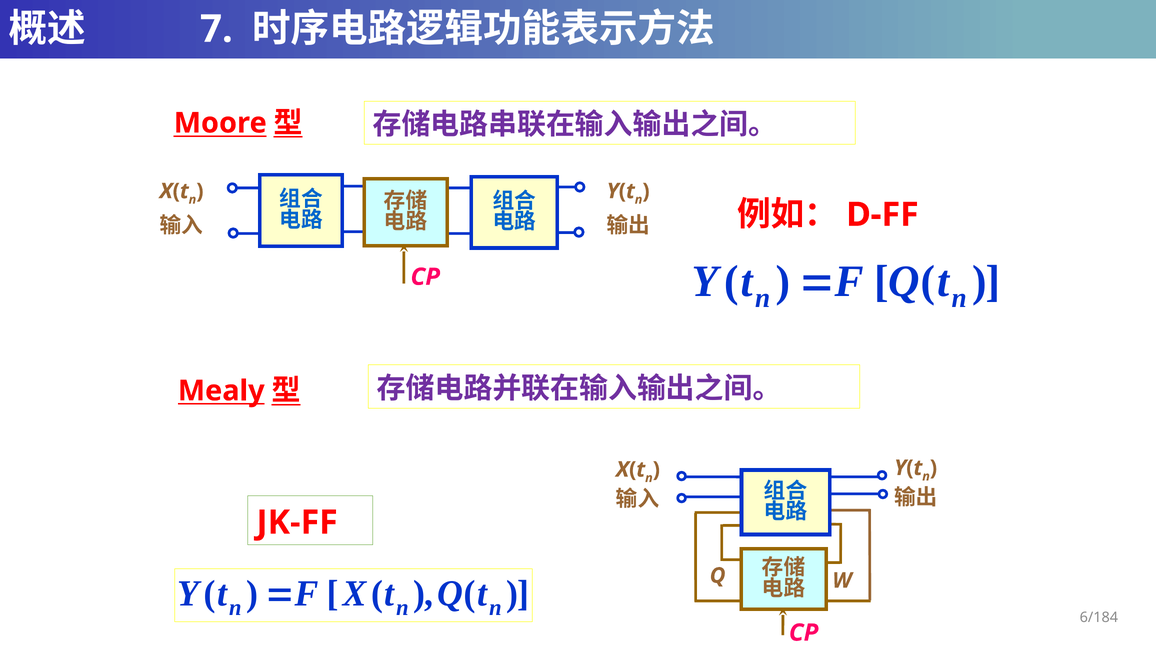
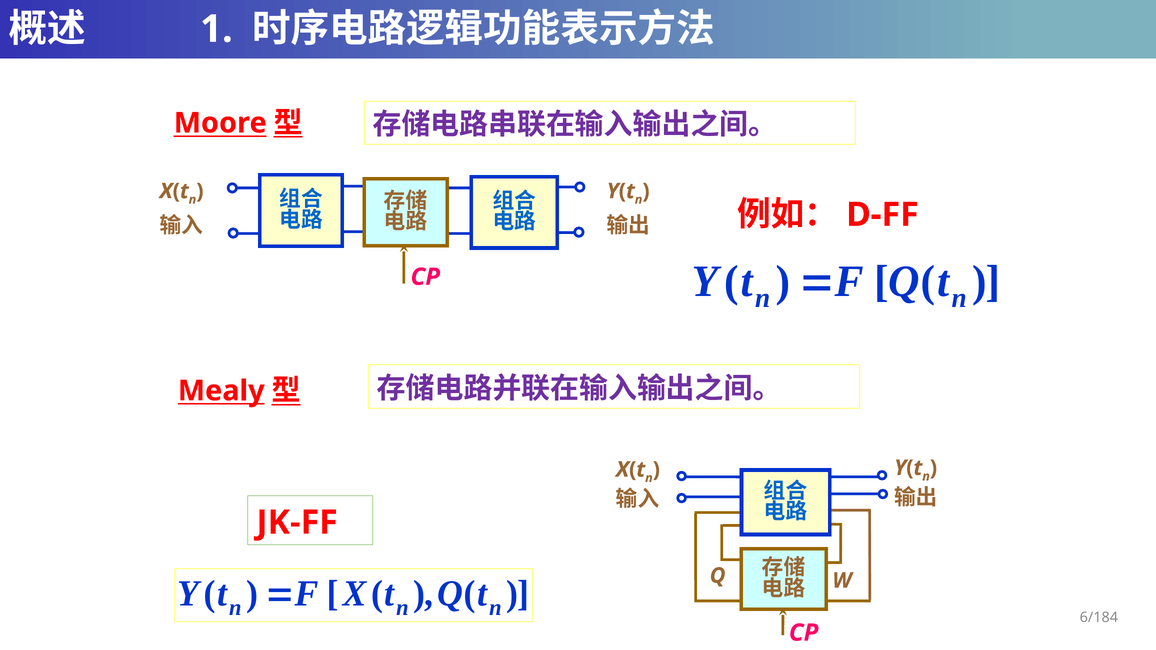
7: 7 -> 1
